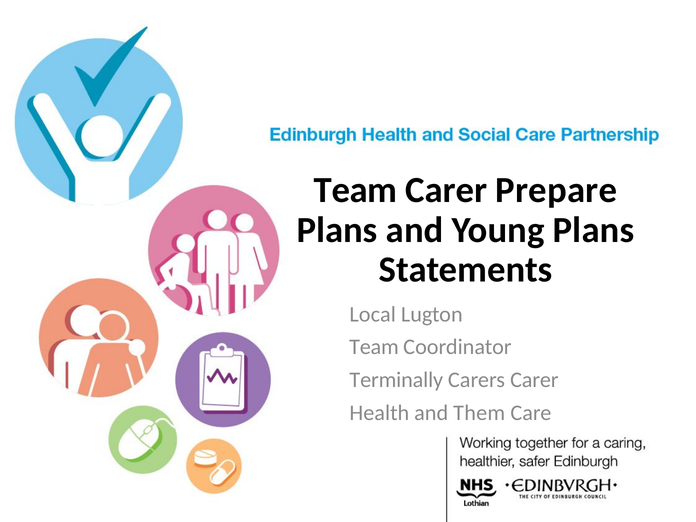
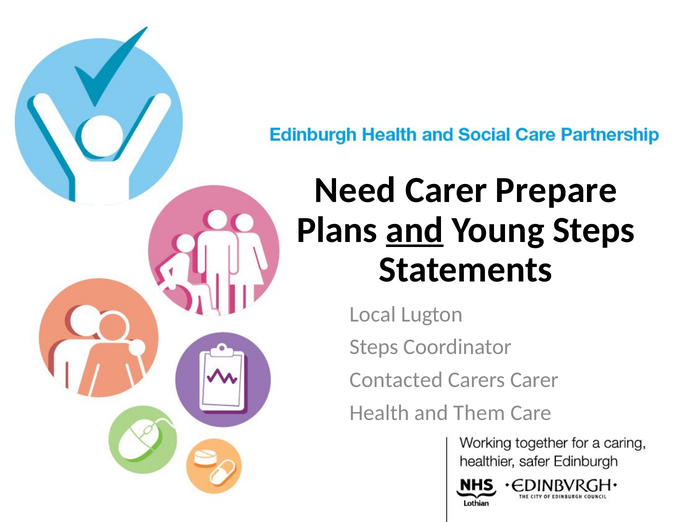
Team at (356, 190): Team -> Need
and at (415, 230) underline: none -> present
Young Plans: Plans -> Steps
Team at (374, 347): Team -> Steps
Terminally: Terminally -> Contacted
